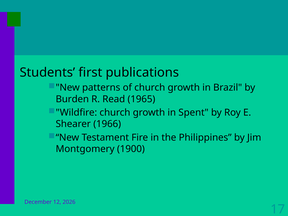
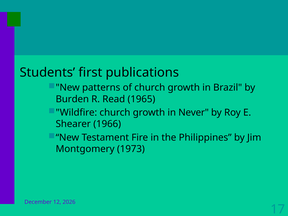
Spent: Spent -> Never
1900: 1900 -> 1973
